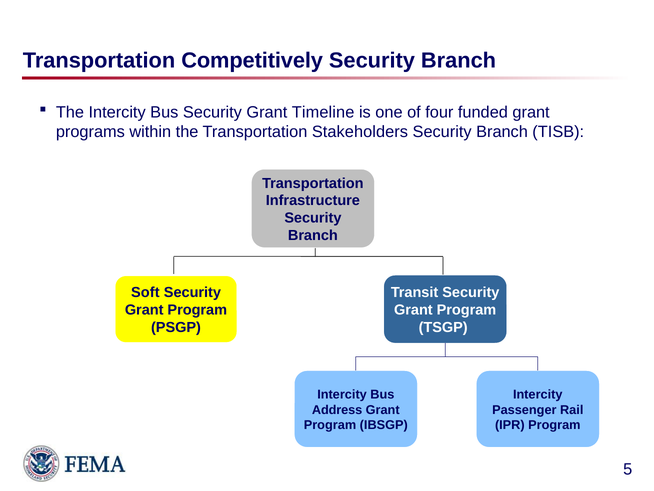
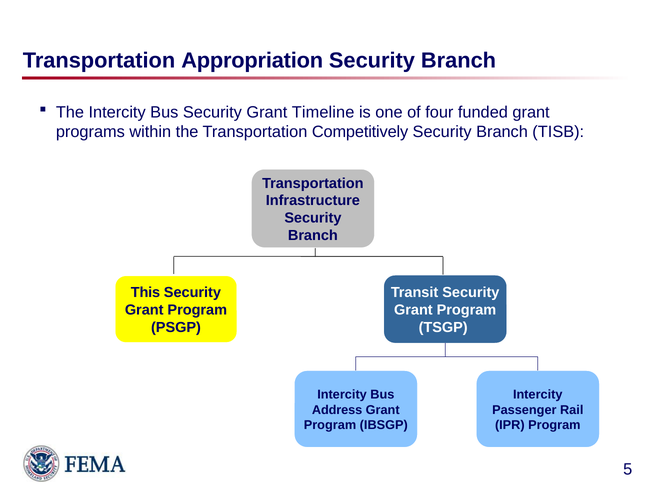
Competitively: Competitively -> Appropriation
Stakeholders: Stakeholders -> Competitively
Soft: Soft -> This
